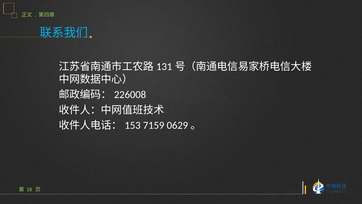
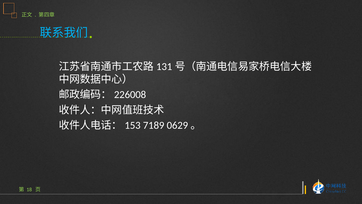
7159: 7159 -> 7189
